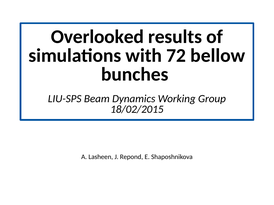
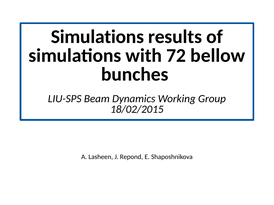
Overlooked at (97, 37): Overlooked -> Simulations
